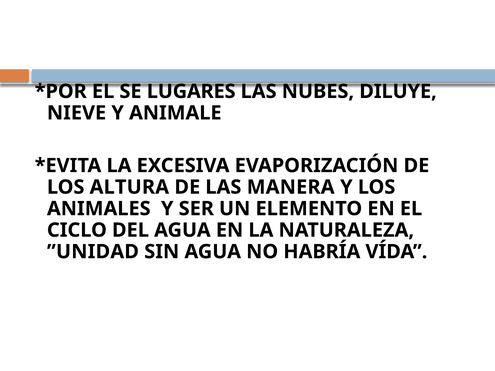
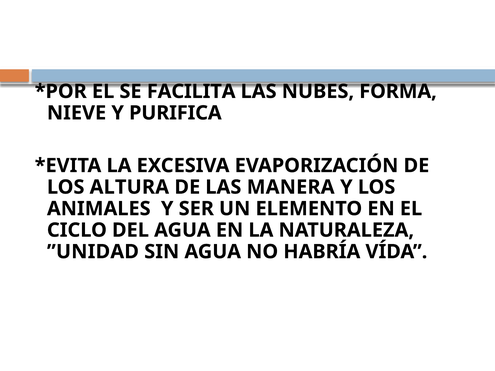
LUGARES: LUGARES -> FACILITA
DILUYE: DILUYE -> FORMA
ANIMALE: ANIMALE -> PURIFICA
